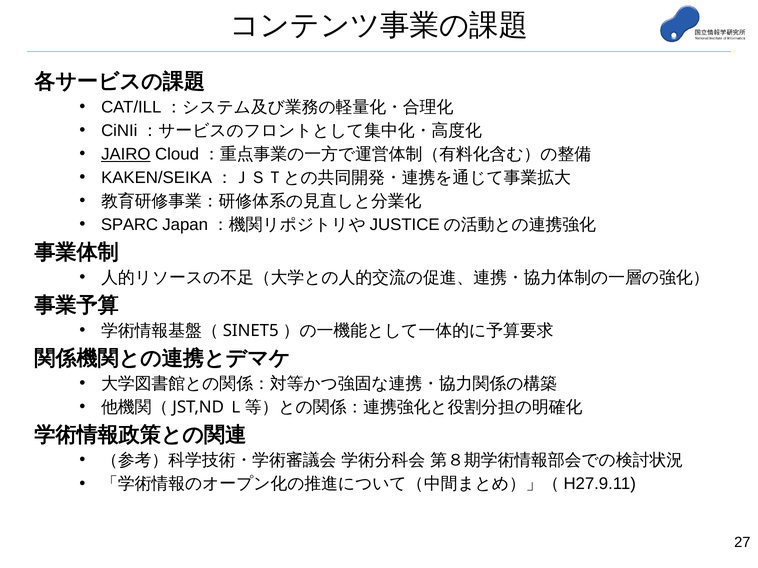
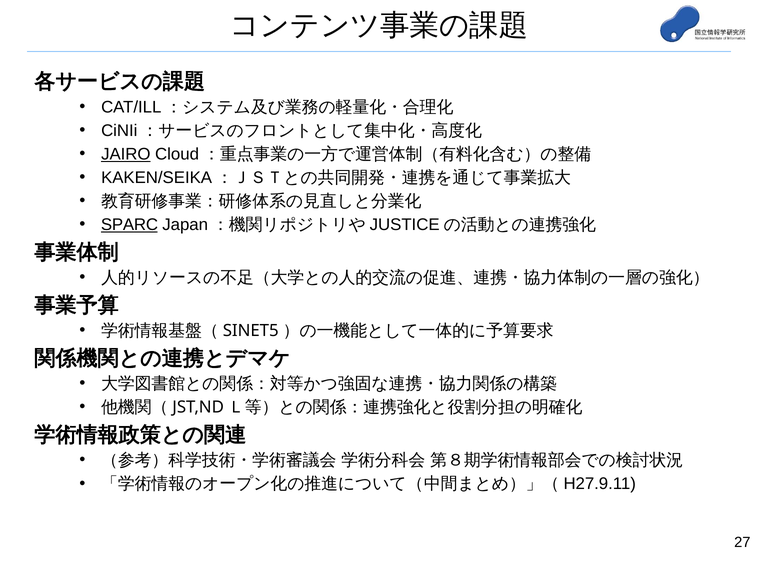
SPARC underline: none -> present
